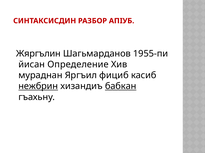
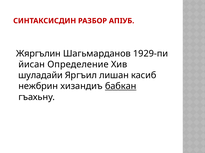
1955-пи: 1955-пи -> 1929-пи
мураднан: мураднан -> шуладайи
фициб: фициб -> лишан
нежбрин underline: present -> none
